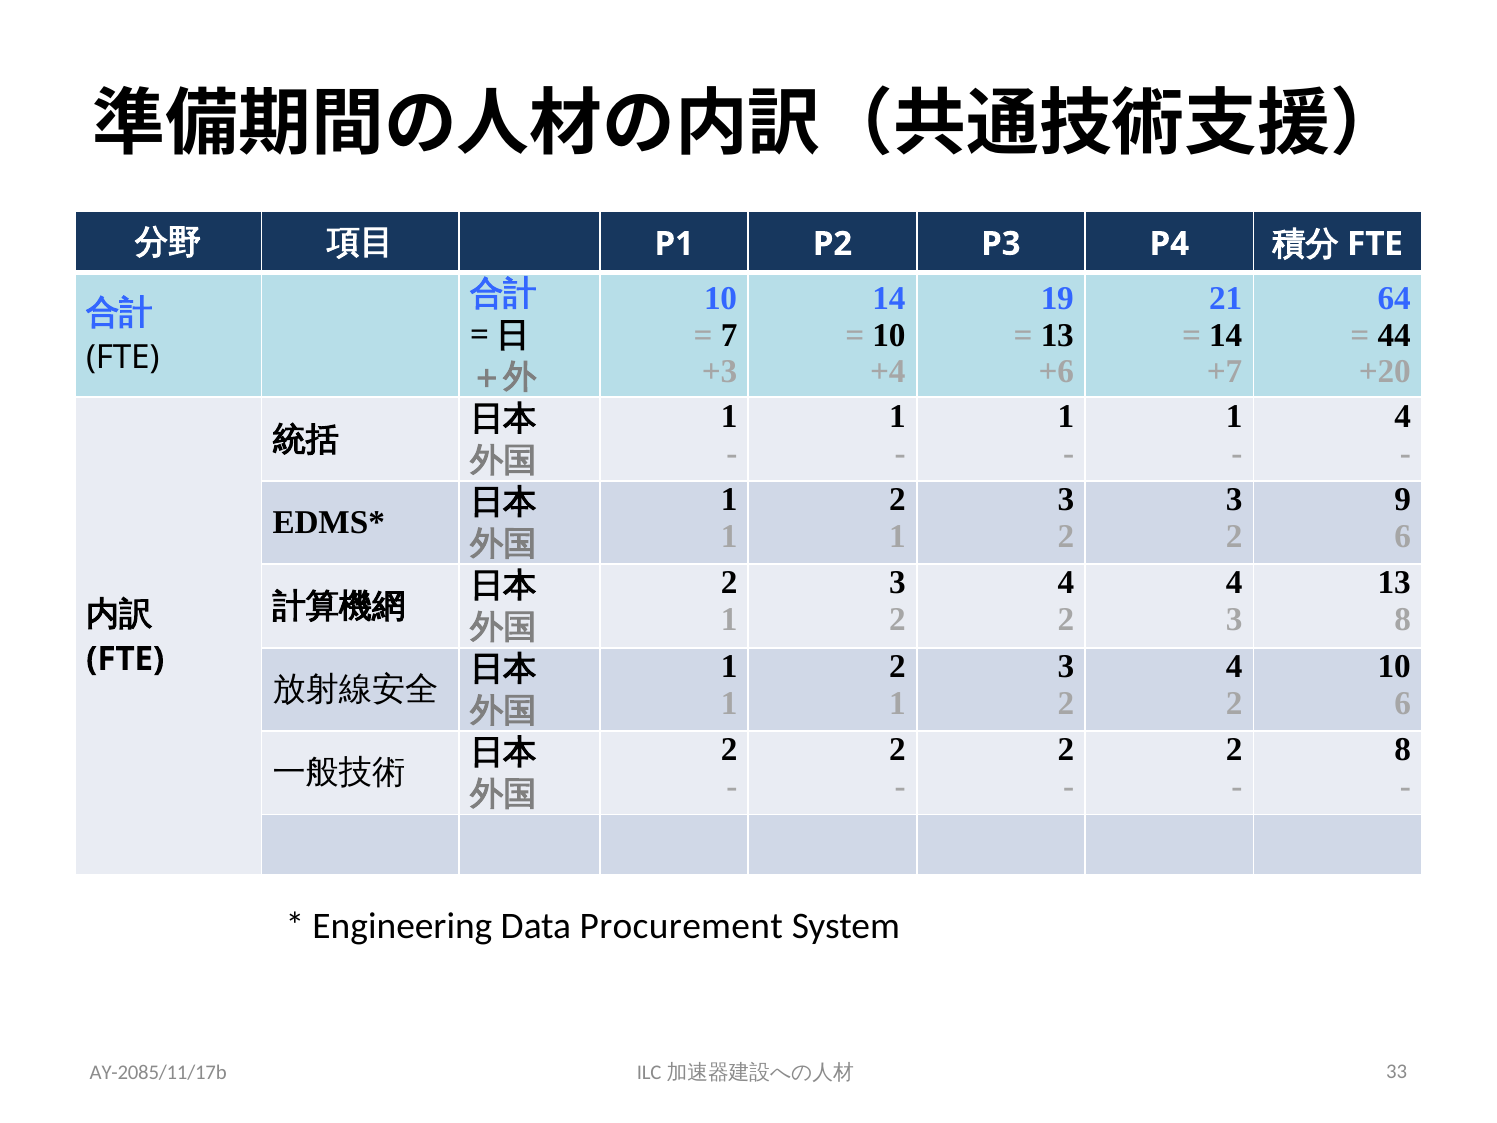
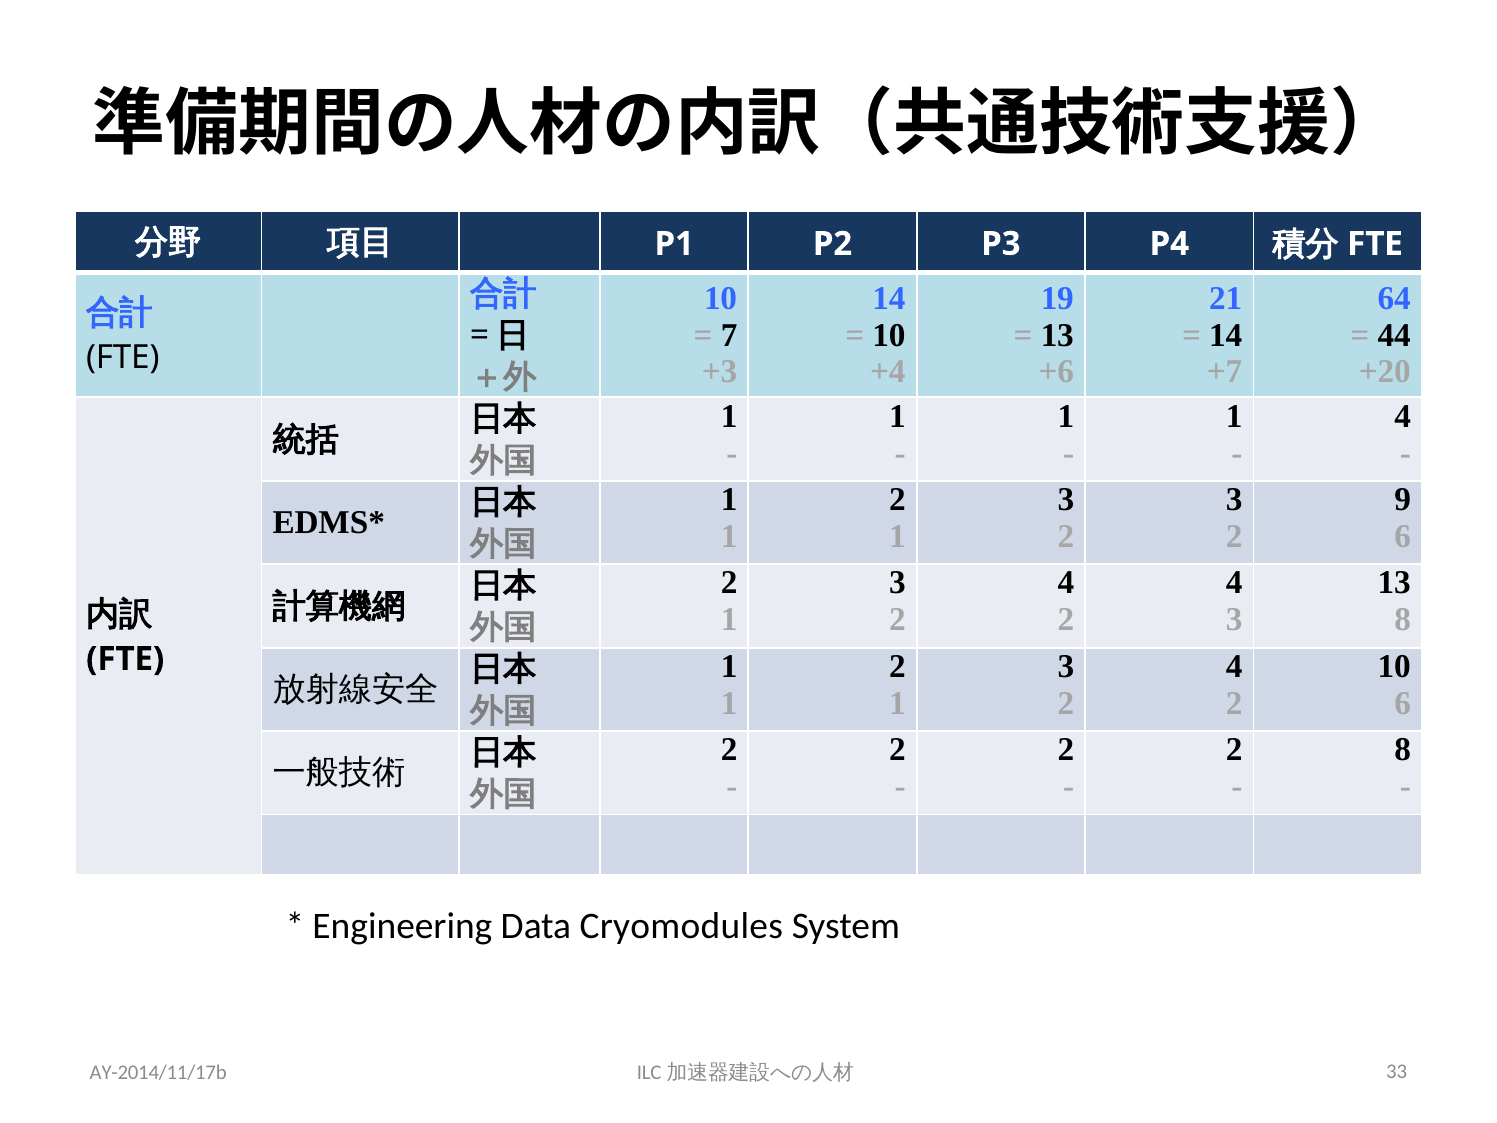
Procurement: Procurement -> Cryomodules
AY-2085/11/17b: AY-2085/11/17b -> AY-2014/11/17b
